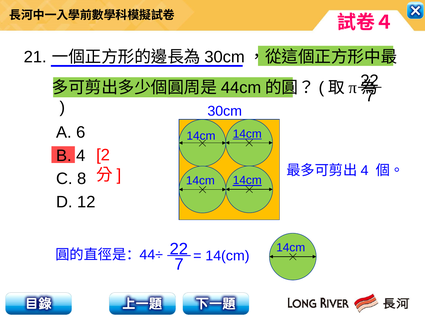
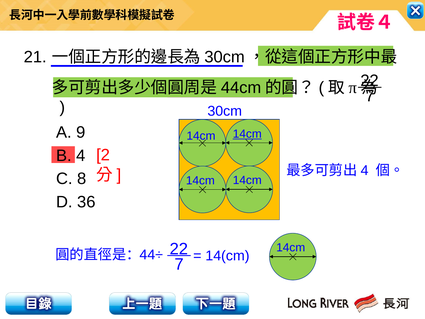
6: 6 -> 9
14cm at (247, 180) underline: present -> none
12: 12 -> 36
